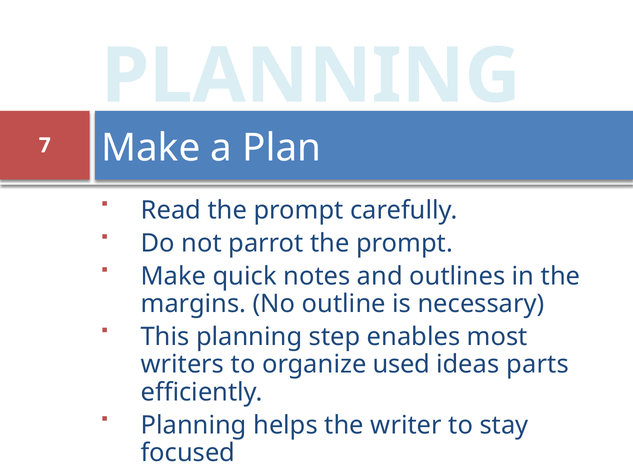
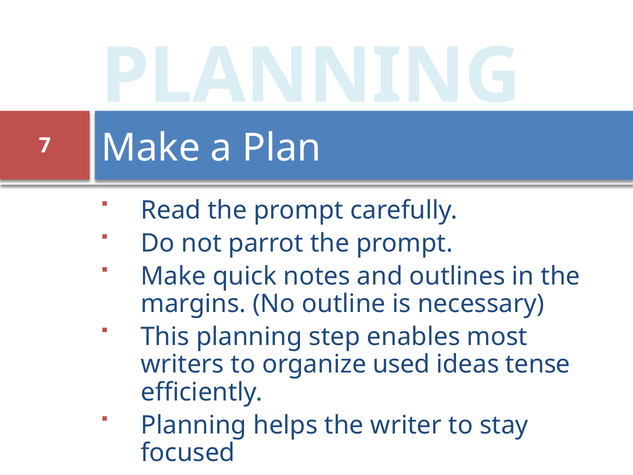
parts: parts -> tense
